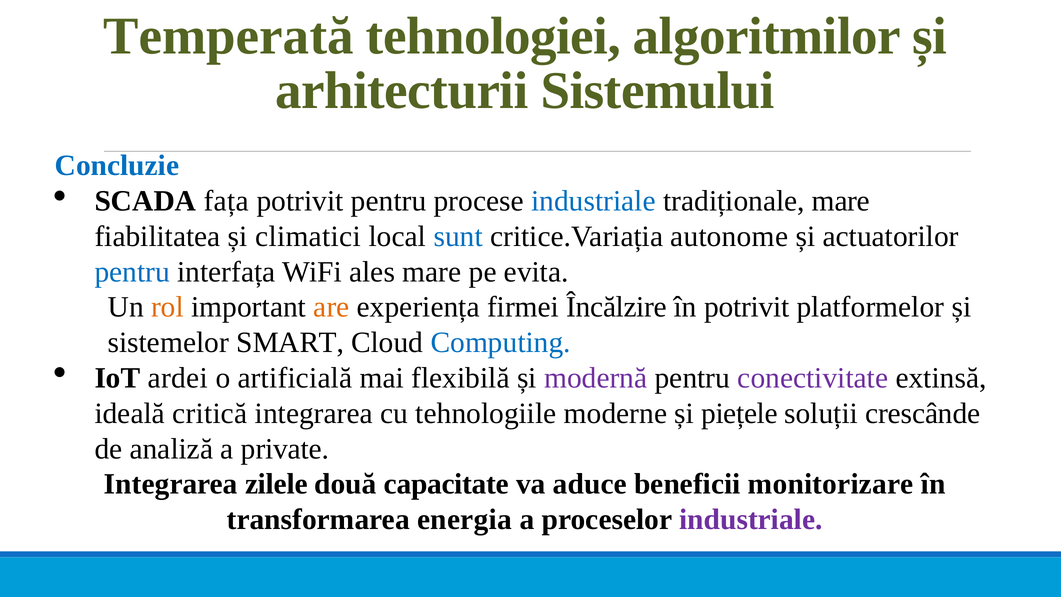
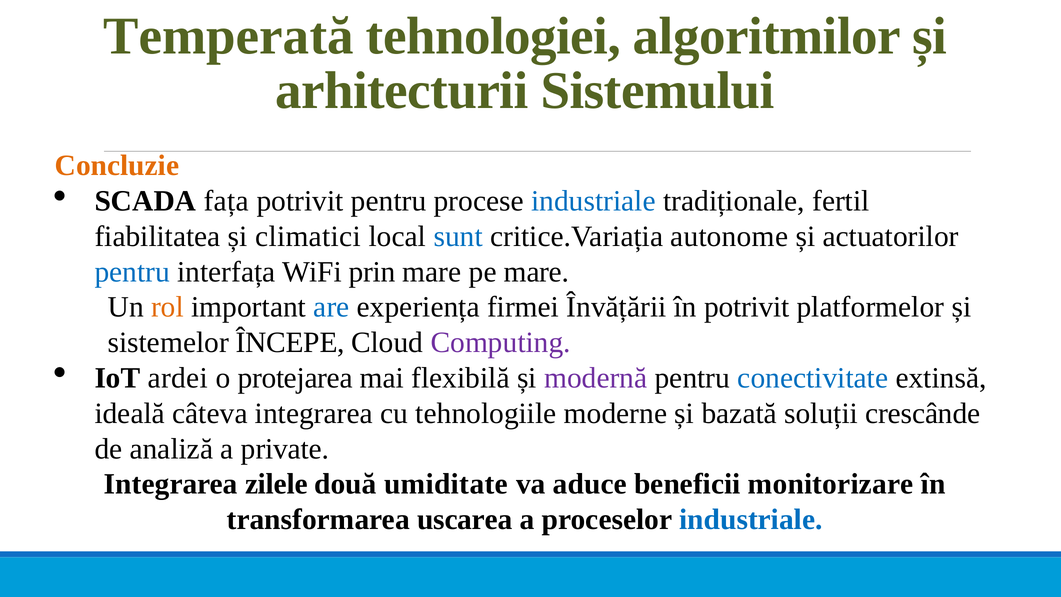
Concluzie colour: blue -> orange
tradiționale mare: mare -> fertil
ales: ales -> prin
pe evita: evita -> mare
are colour: orange -> blue
Încălzire: Încălzire -> Învățării
SMART: SMART -> ÎNCEPE
Computing colour: blue -> purple
artificială: artificială -> protejarea
conectivitate colour: purple -> blue
critică: critică -> câteva
piețele: piețele -> bazată
capacitate: capacitate -> umiditate
energia: energia -> uscarea
industriale at (751, 519) colour: purple -> blue
